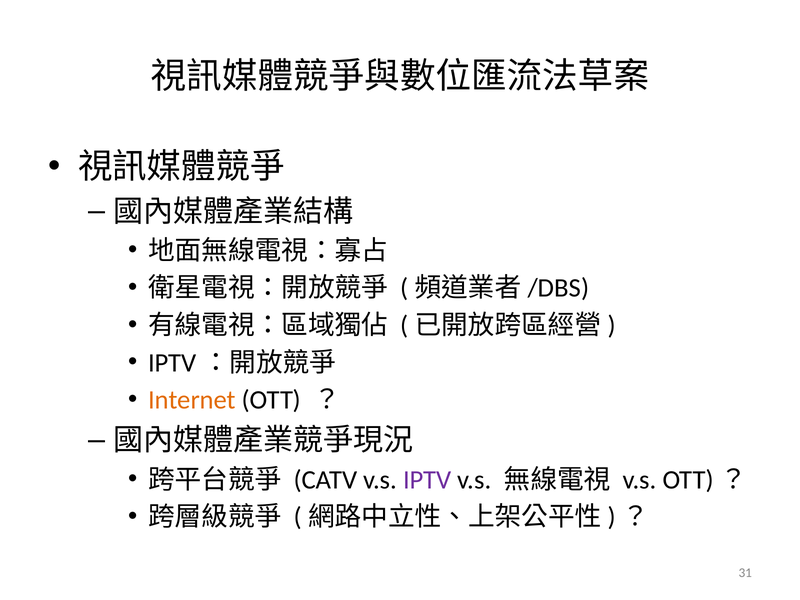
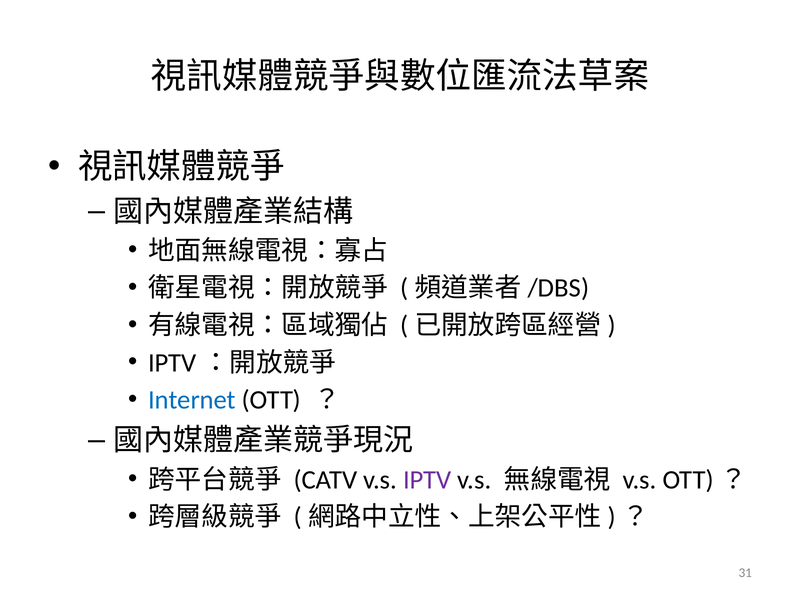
Internet colour: orange -> blue
